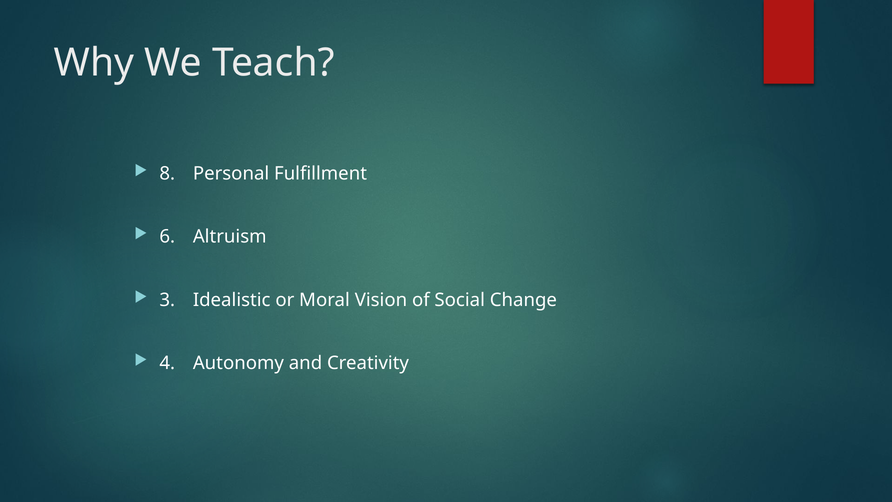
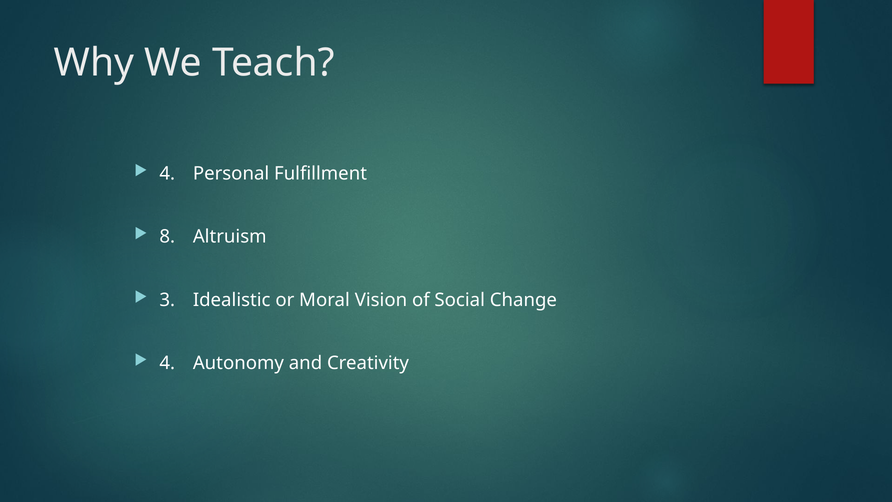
8 at (167, 173): 8 -> 4
6: 6 -> 8
